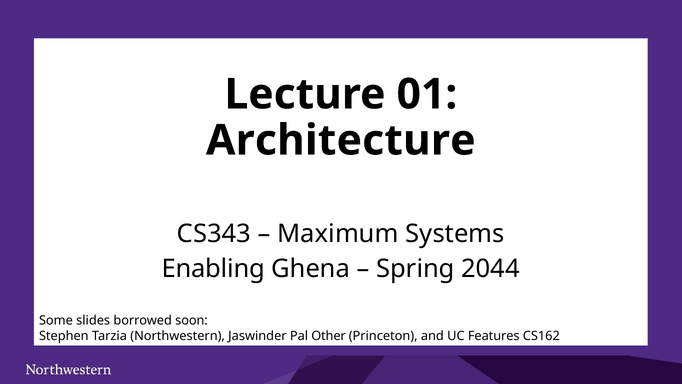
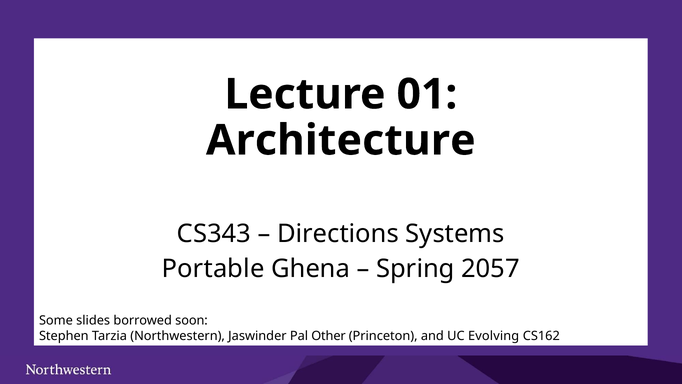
Maximum: Maximum -> Directions
Enabling: Enabling -> Portable
2044: 2044 -> 2057
Features: Features -> Evolving
